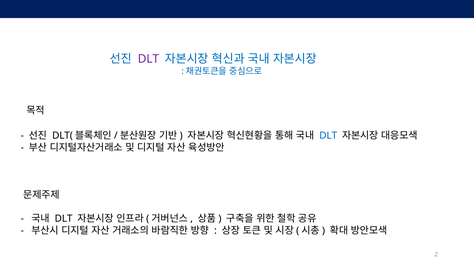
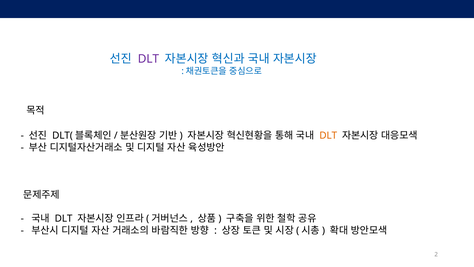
DLT at (328, 135) colour: blue -> orange
